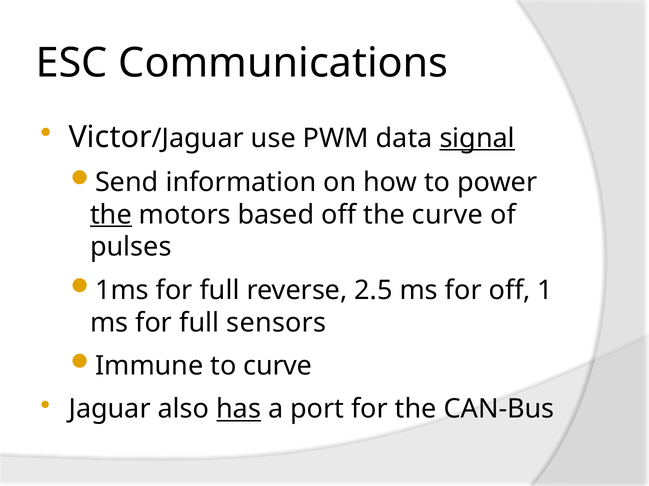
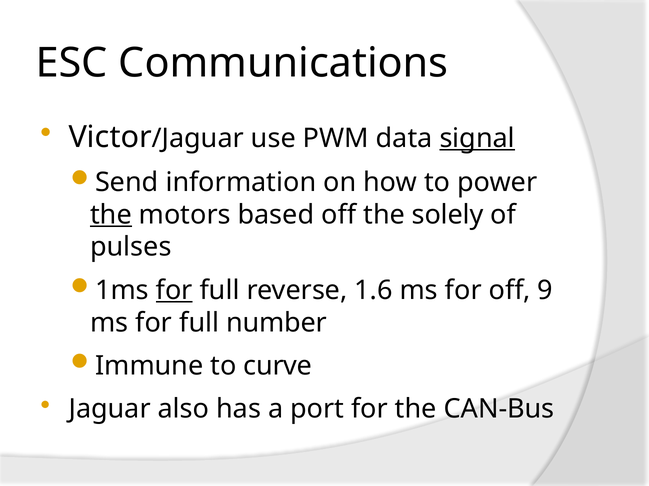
the curve: curve -> solely
for at (174, 291) underline: none -> present
2.5: 2.5 -> 1.6
1: 1 -> 9
sensors: sensors -> number
has underline: present -> none
